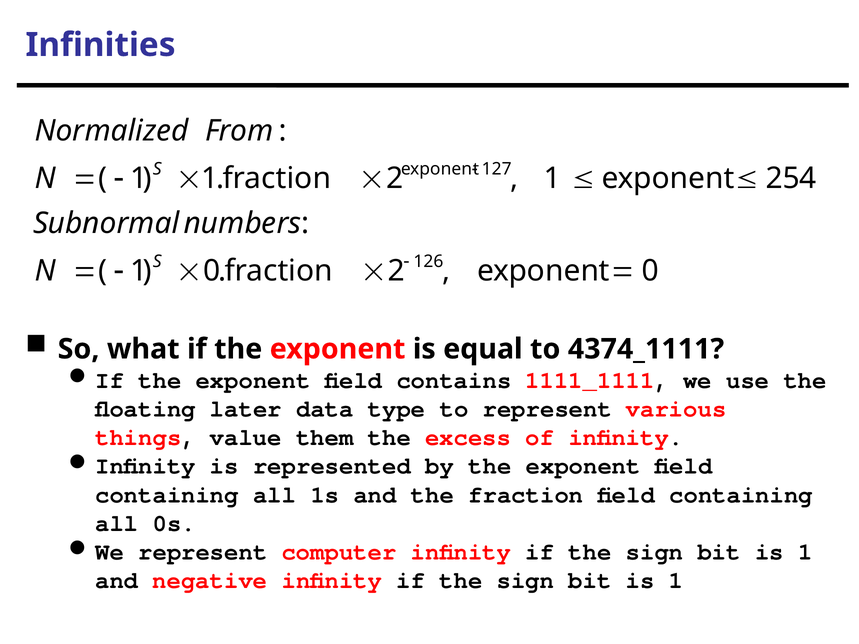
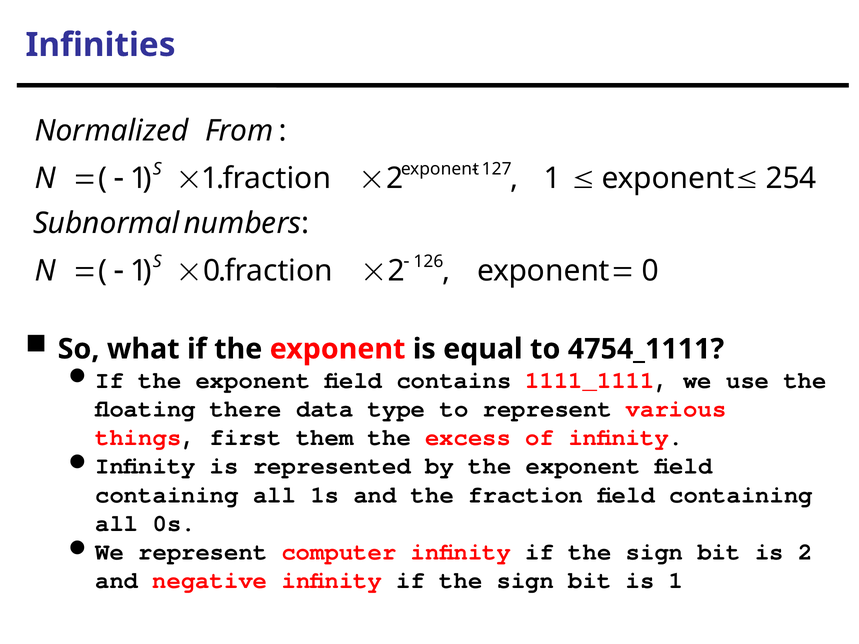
4374_1111: 4374_1111 -> 4754_1111
later: later -> there
value: value -> first
1 at (805, 552): 1 -> 2
